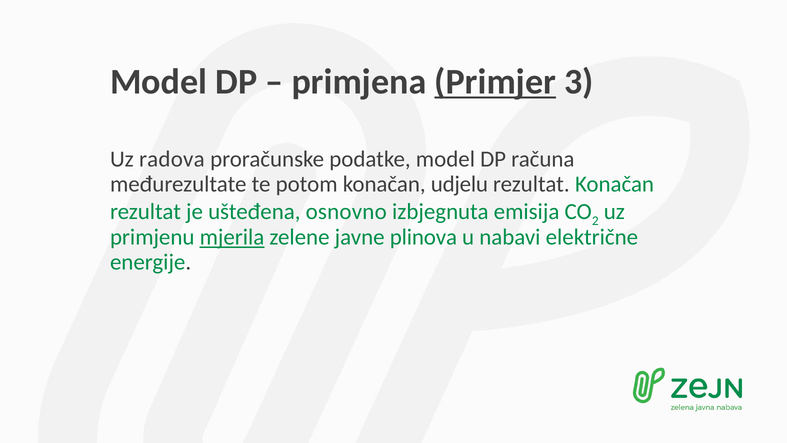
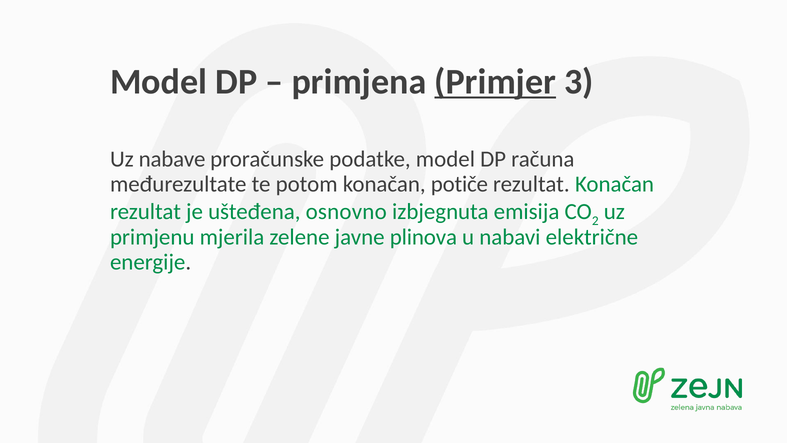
radova: radova -> nabave
udjelu: udjelu -> potiče
mjerila underline: present -> none
